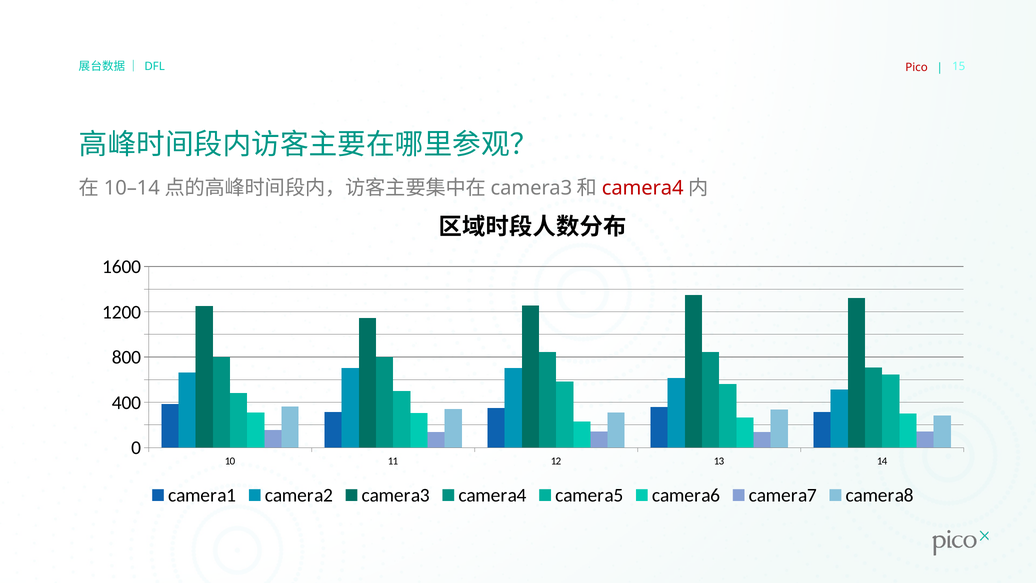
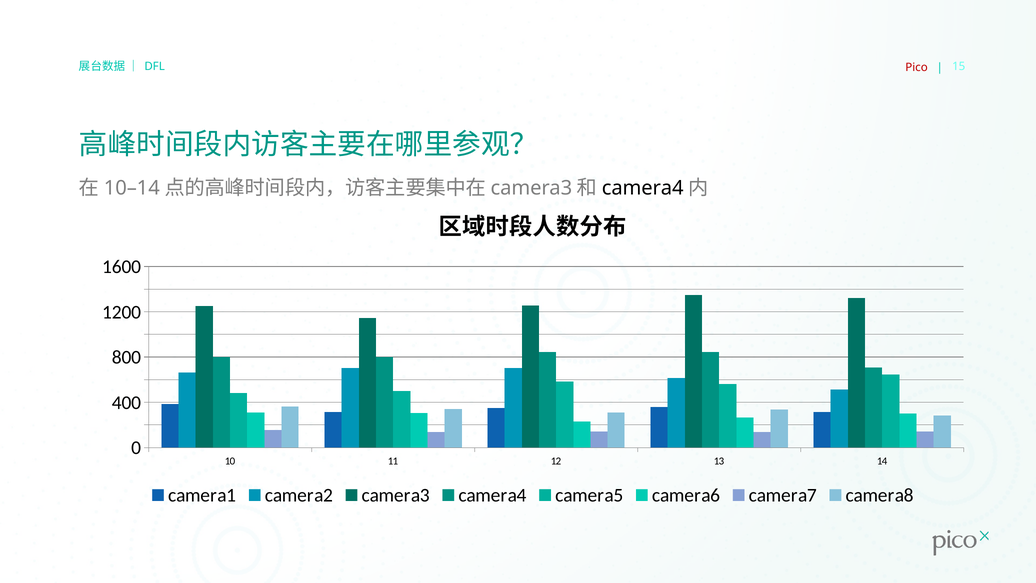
camera4 at (643, 188) colour: red -> black
